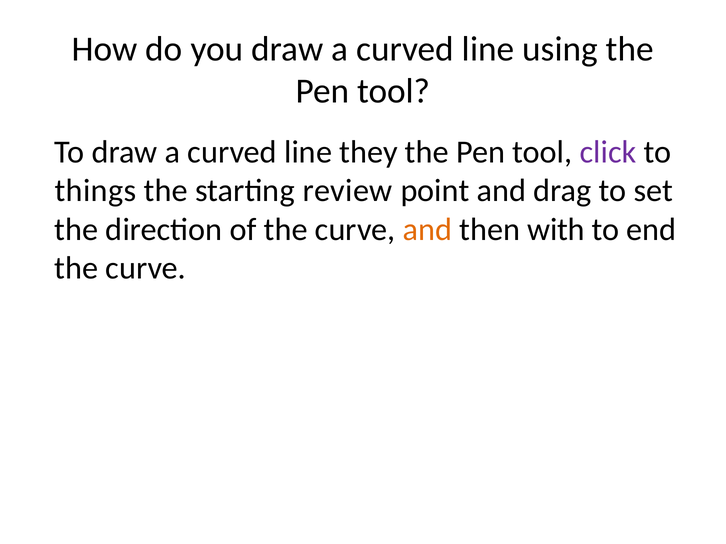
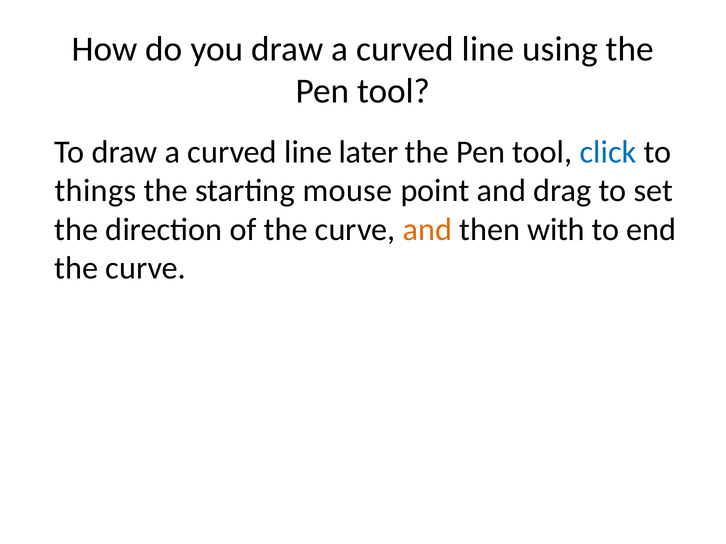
they: they -> later
click colour: purple -> blue
review: review -> mouse
